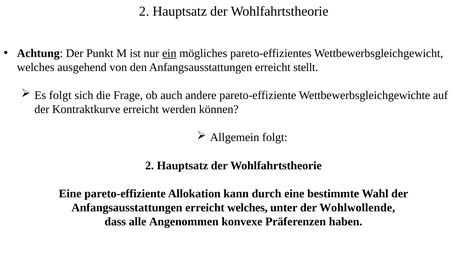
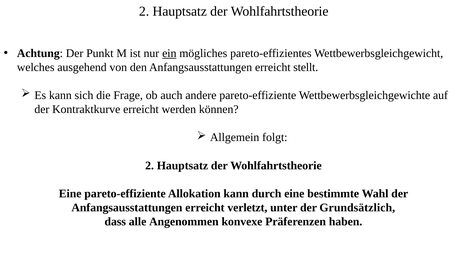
Es folgt: folgt -> kann
erreicht welches: welches -> verletzt
Wohlwollende: Wohlwollende -> Grundsätzlich
